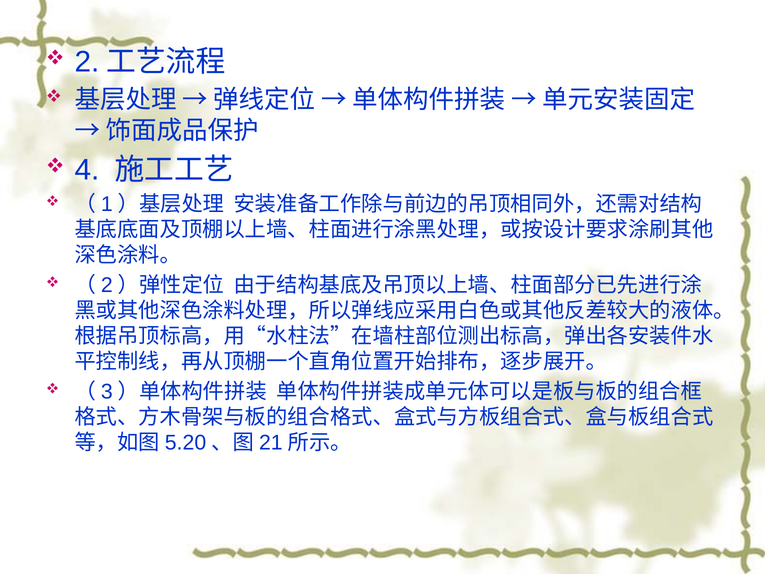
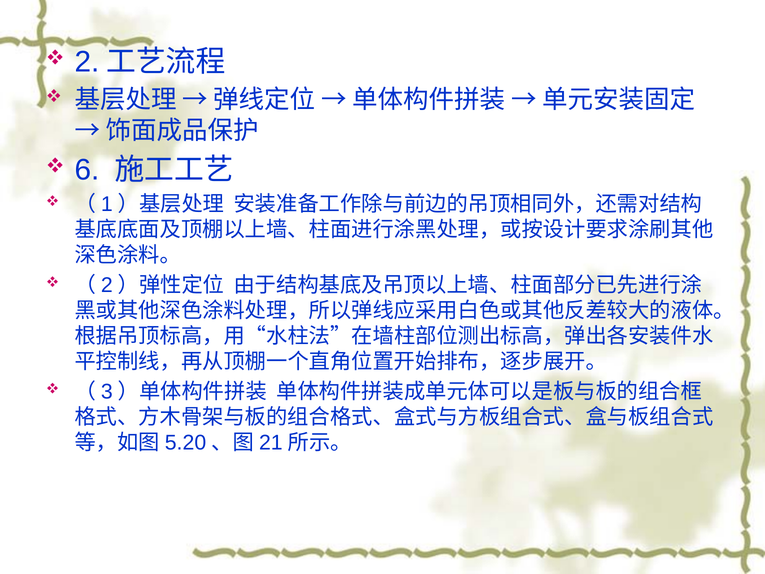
4: 4 -> 6
